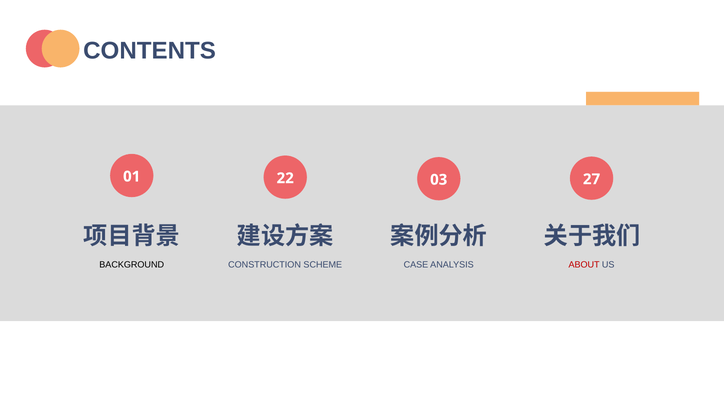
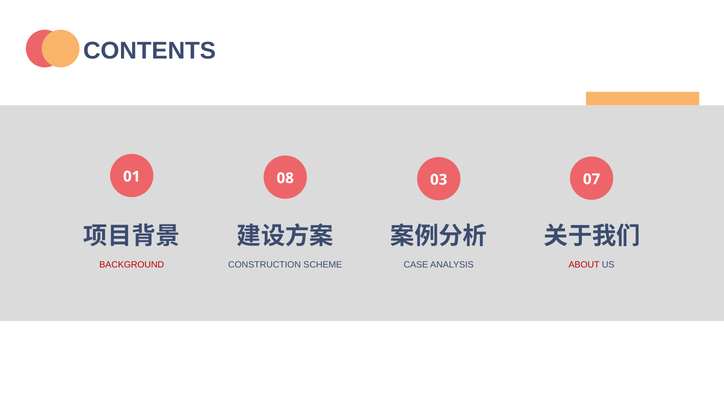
22: 22 -> 08
27: 27 -> 07
BACKGROUND colour: black -> red
